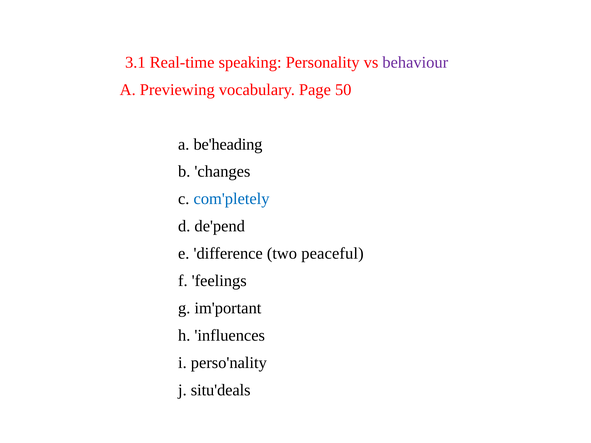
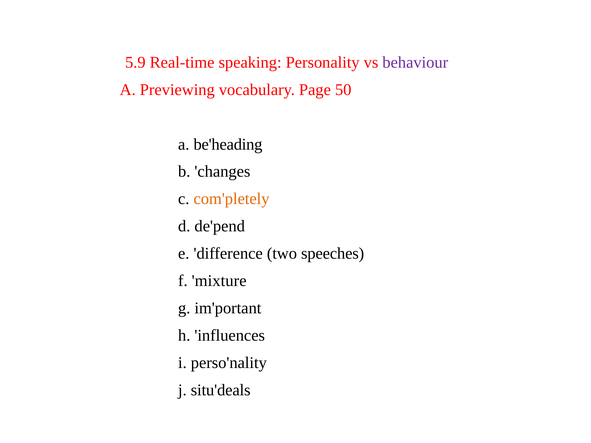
3.1: 3.1 -> 5.9
com'pletely colour: blue -> orange
peaceful: peaceful -> speeches
feelings: feelings -> mixture
